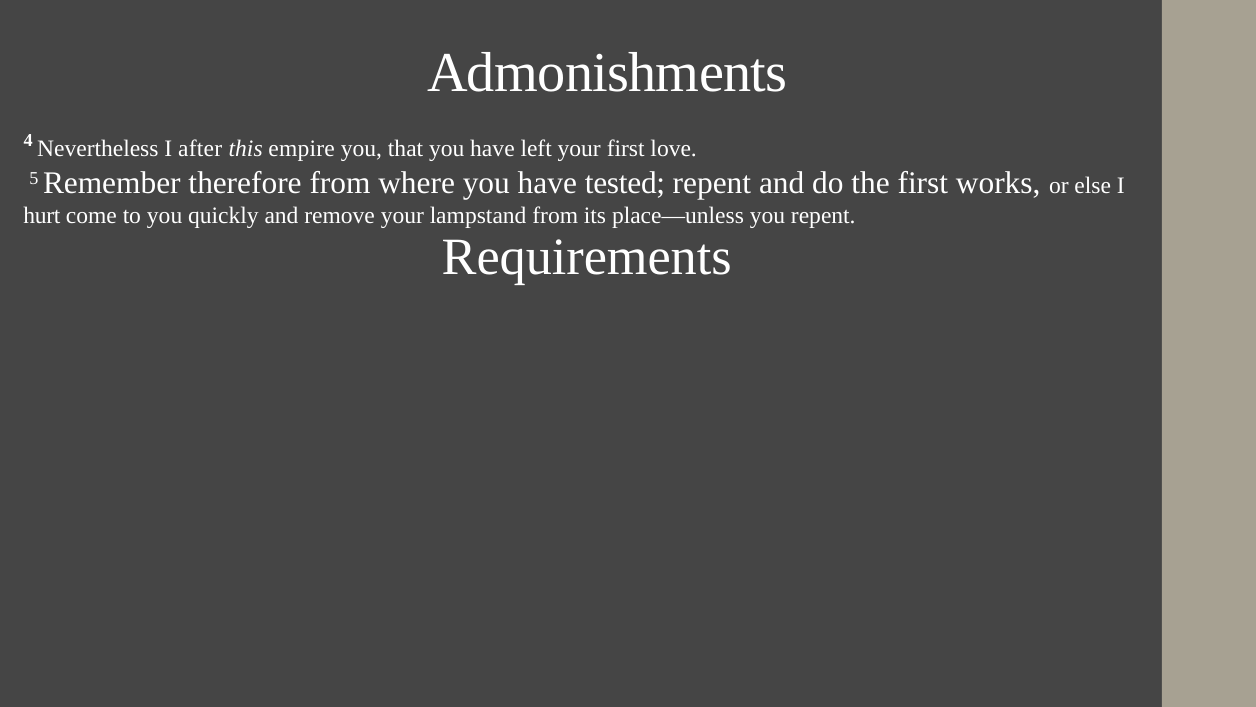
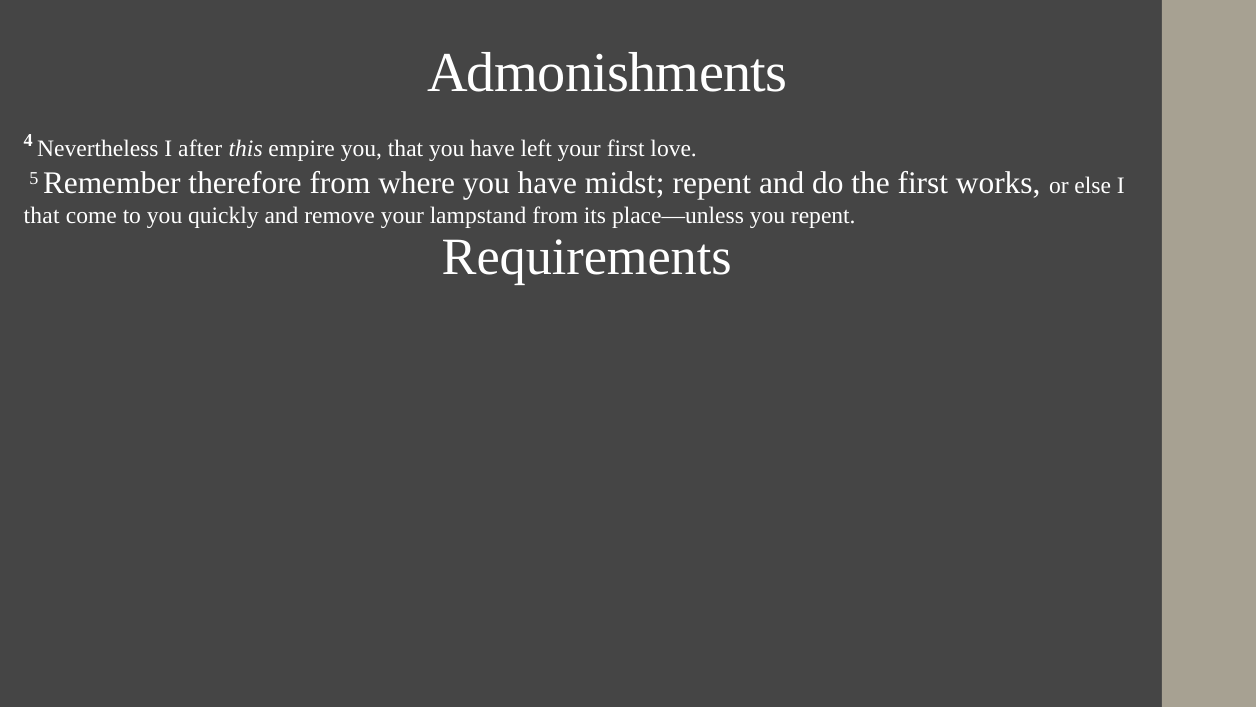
tested: tested -> midst
hurt at (42, 216): hurt -> that
